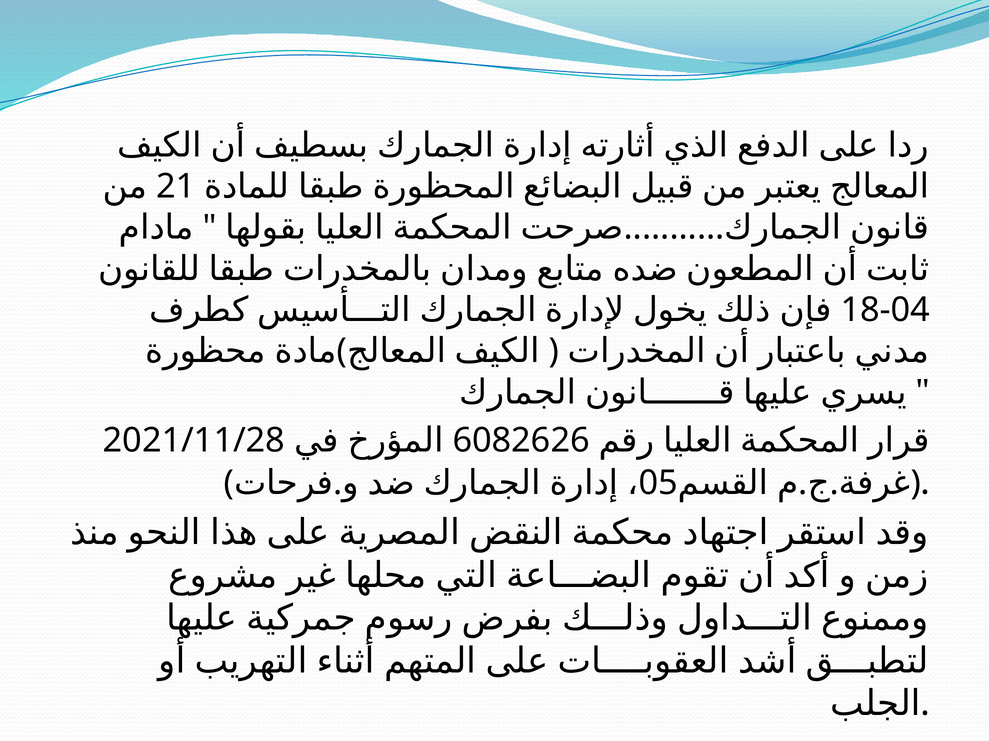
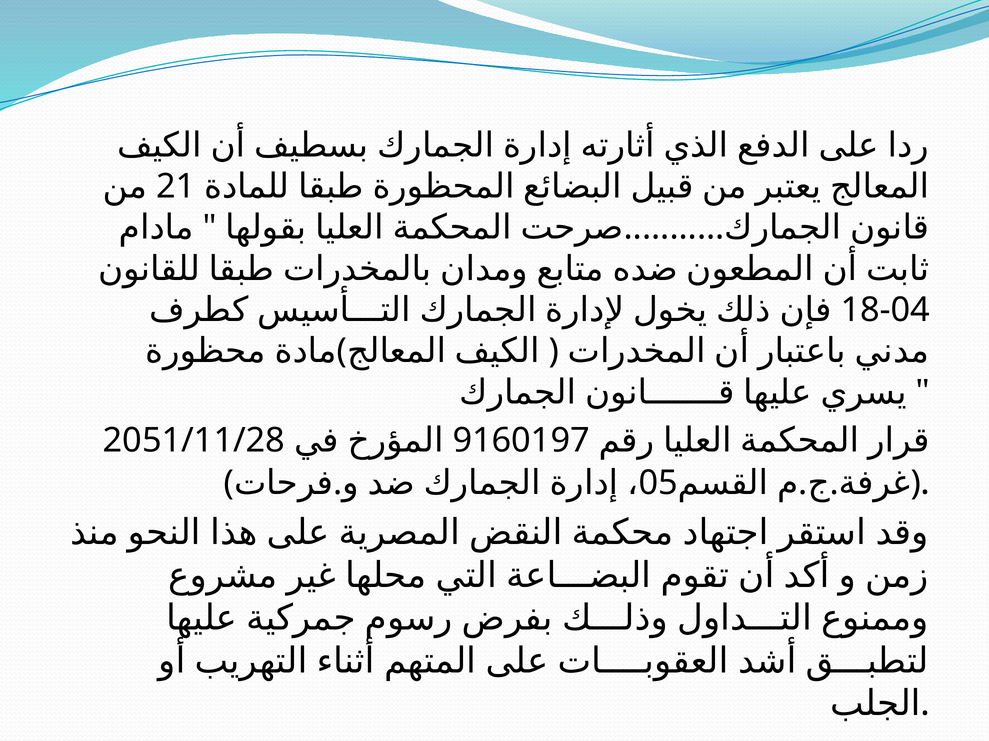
2021/11/28: 2021/11/28 -> 2051/11/28
6082626: 6082626 -> 9160197
